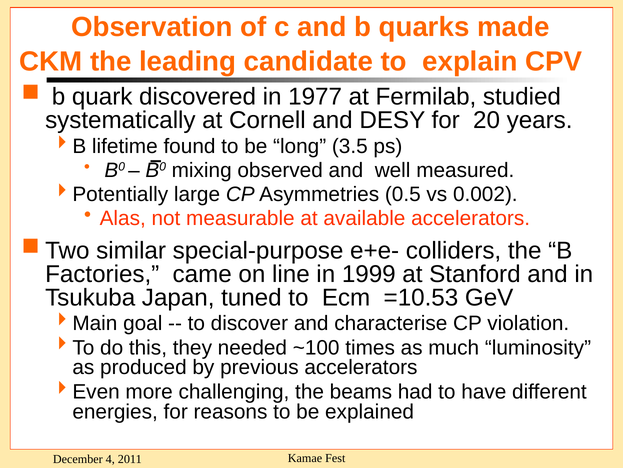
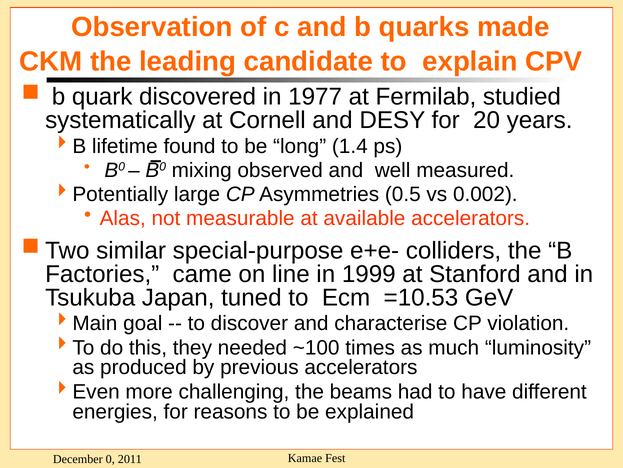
3.5: 3.5 -> 1.4
4: 4 -> 0
